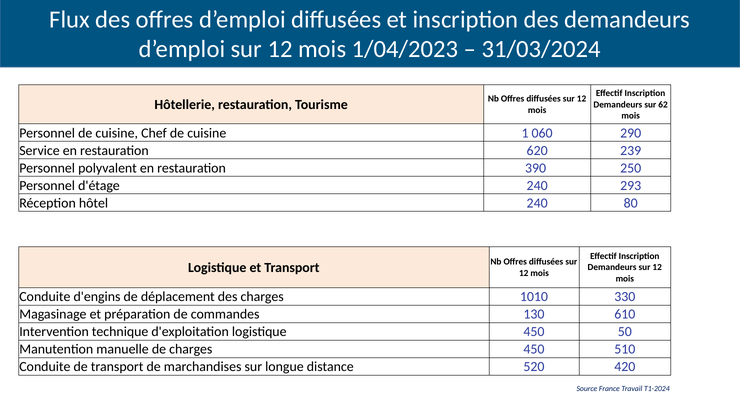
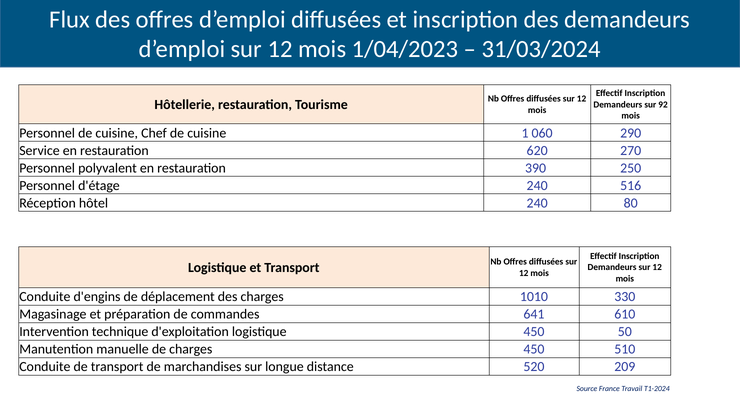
62: 62 -> 92
239: 239 -> 270
293: 293 -> 516
130: 130 -> 641
420: 420 -> 209
